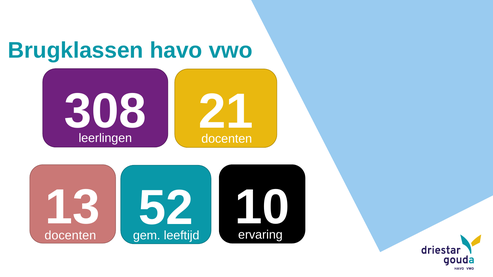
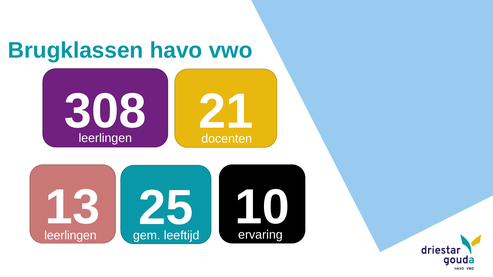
52: 52 -> 25
docenten at (70, 236): docenten -> leerlingen
